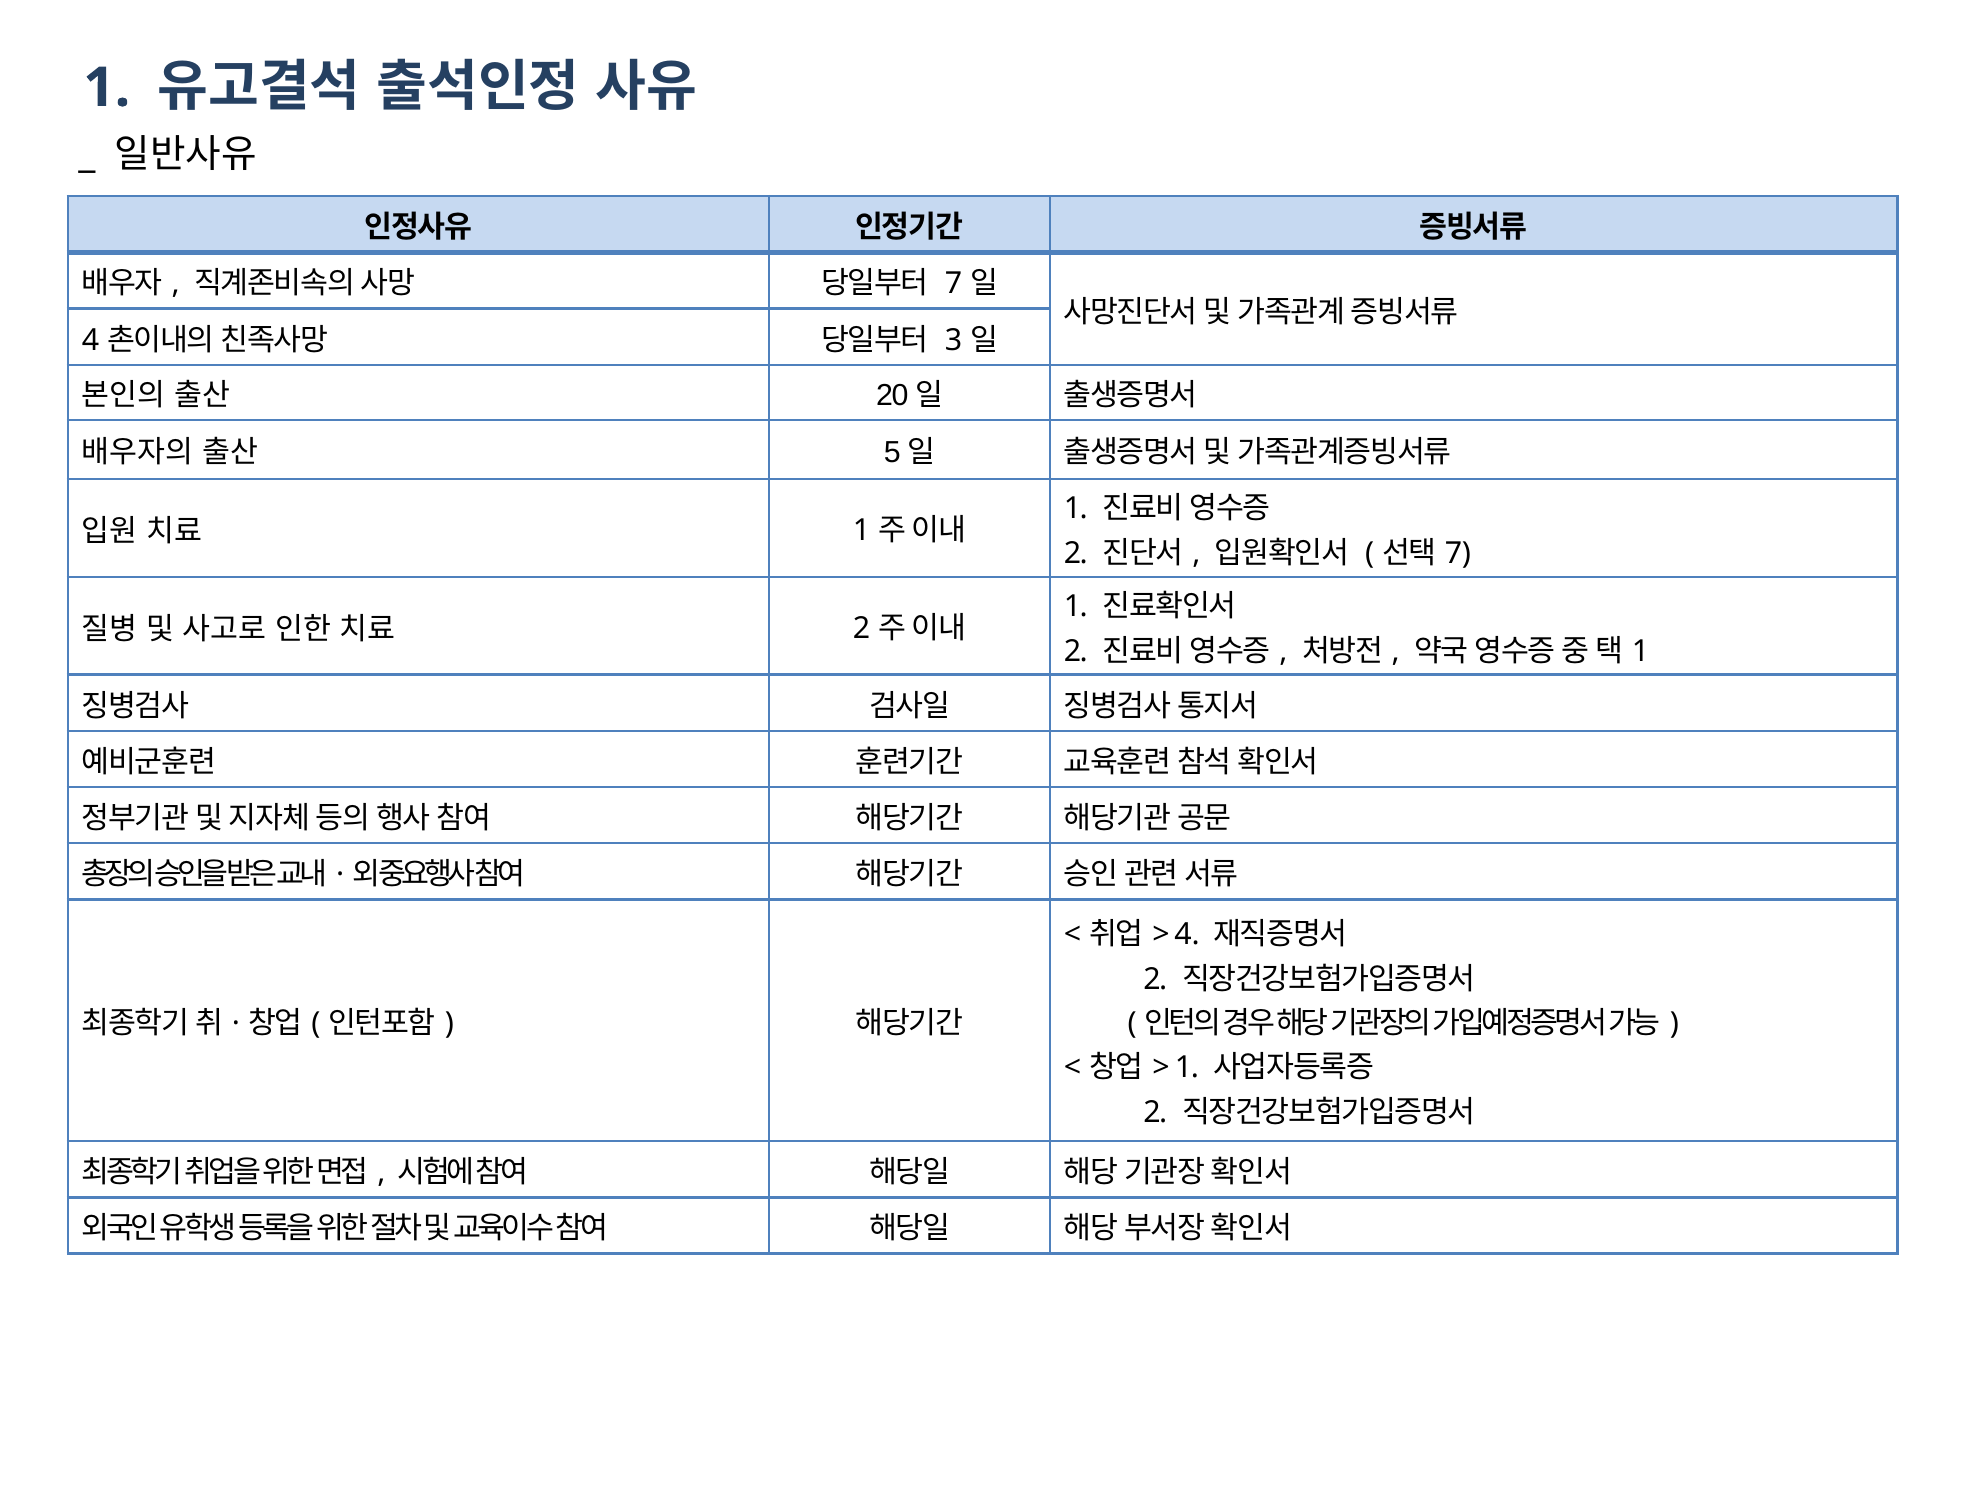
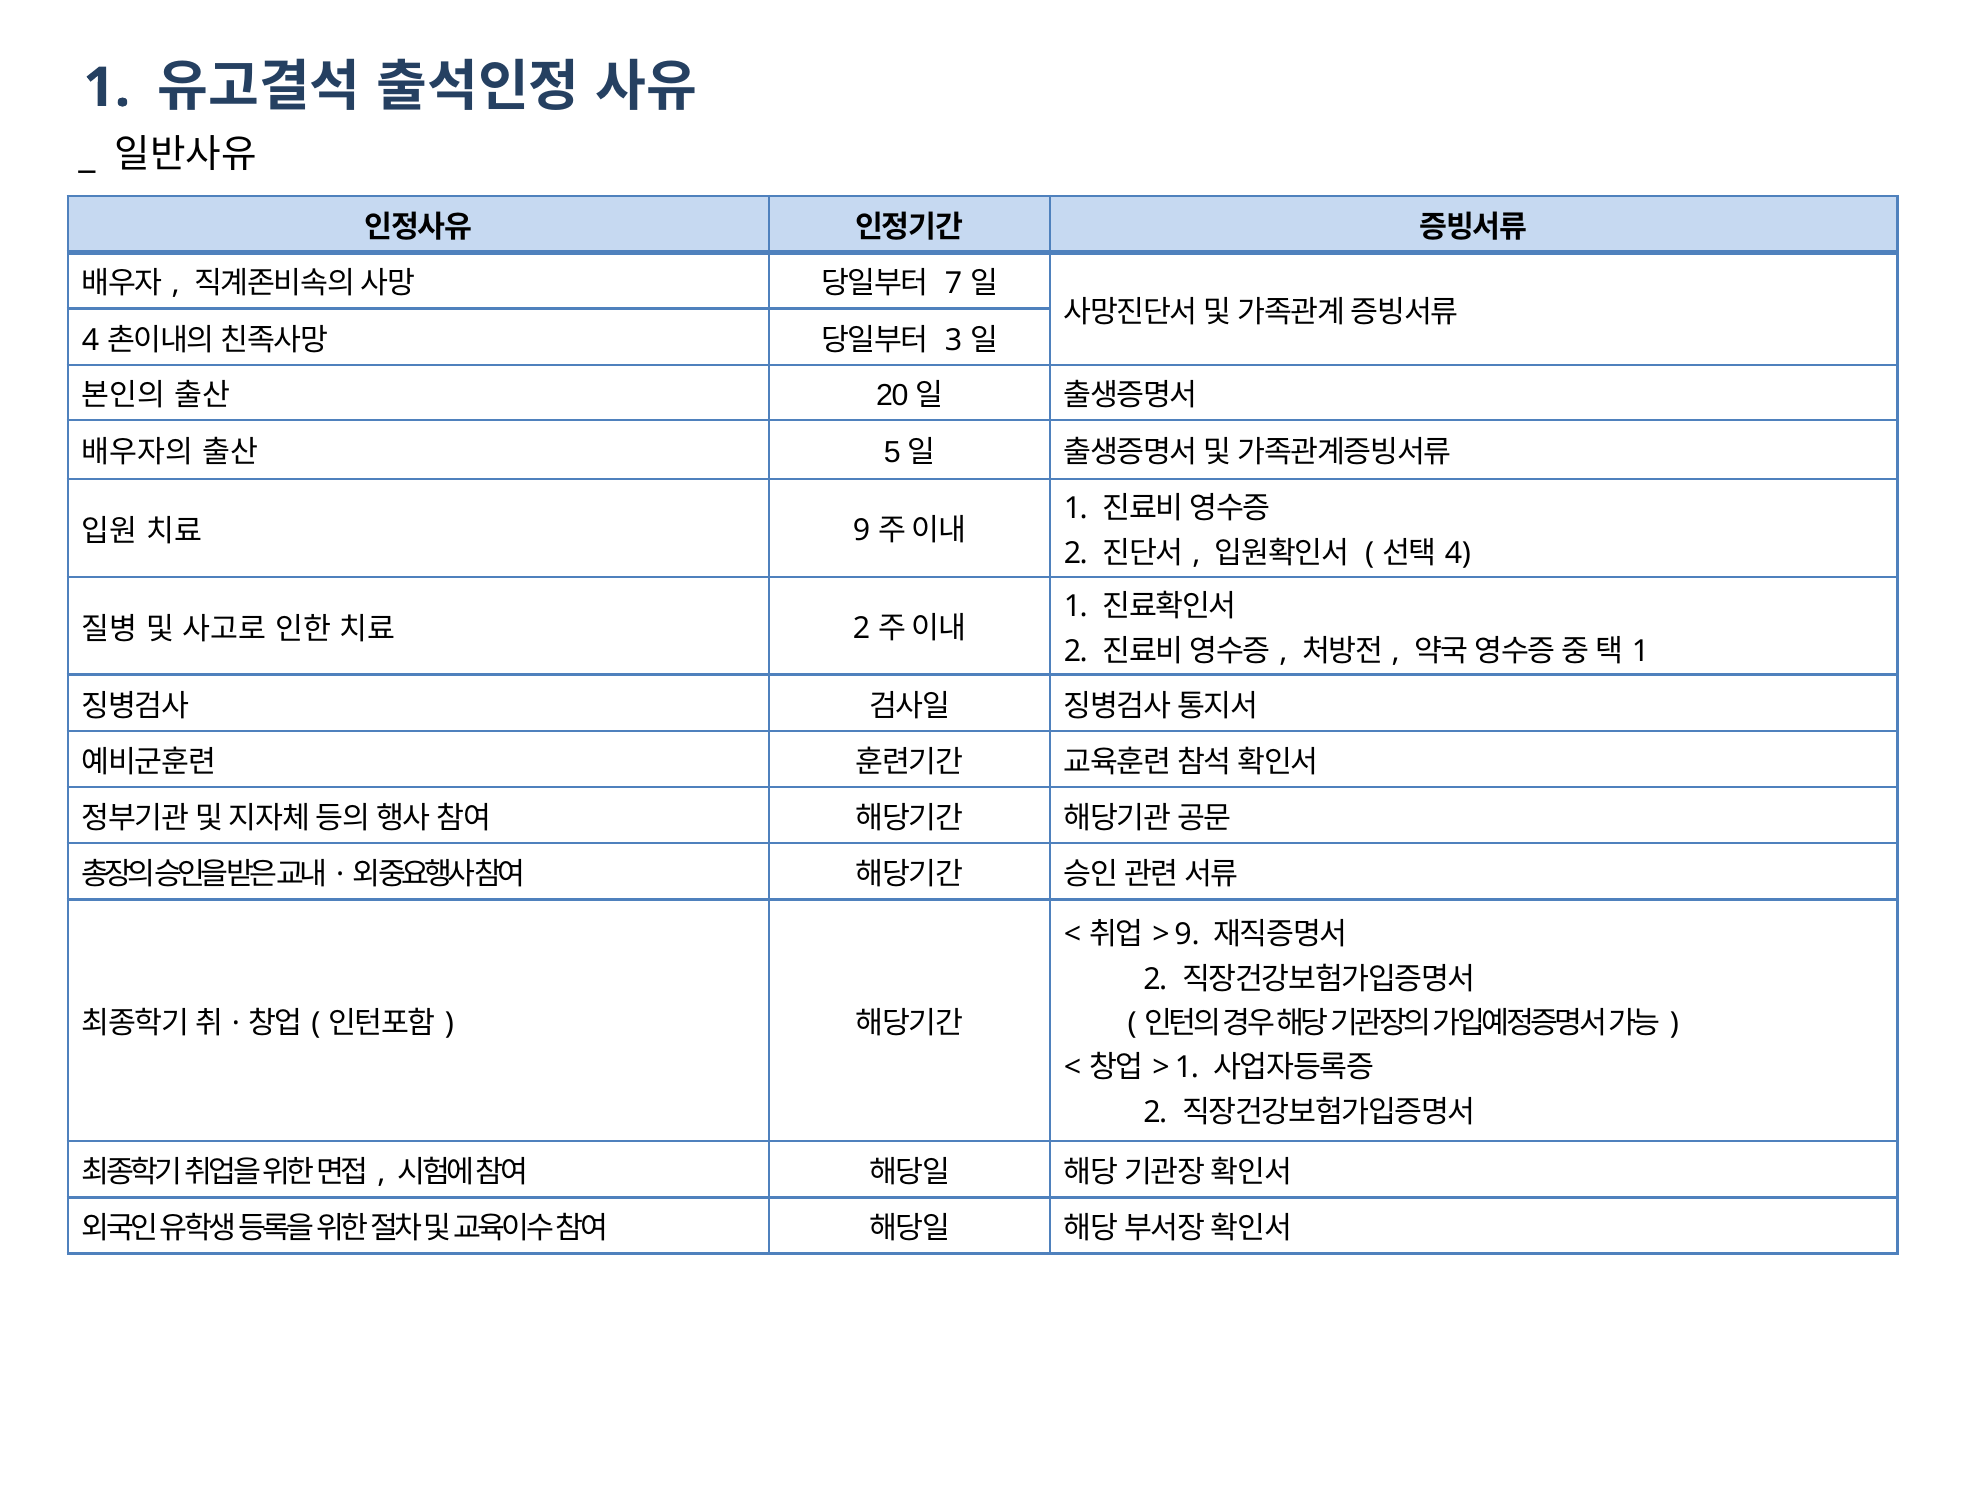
1 at (861, 531): 1 -> 9
7 at (1458, 553): 7 -> 4
4 at (1187, 935): 4 -> 9
